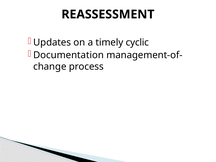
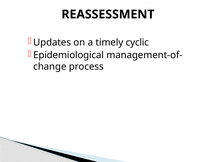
Documentation: Documentation -> Epidemiological
